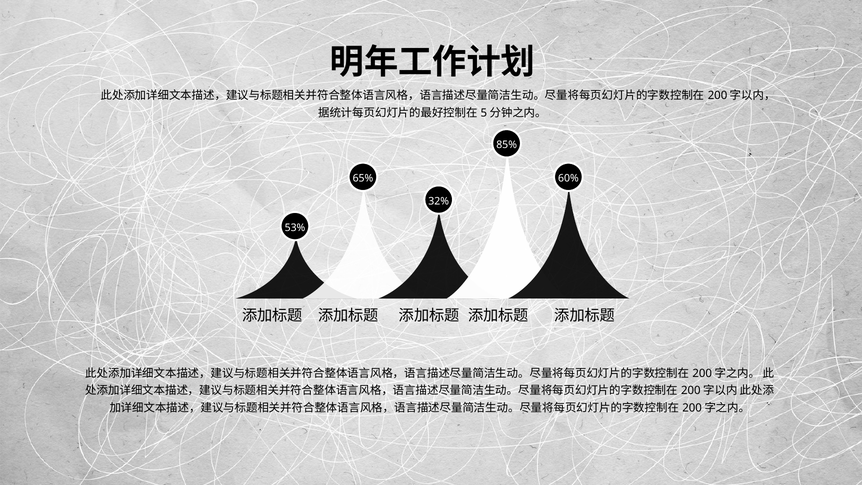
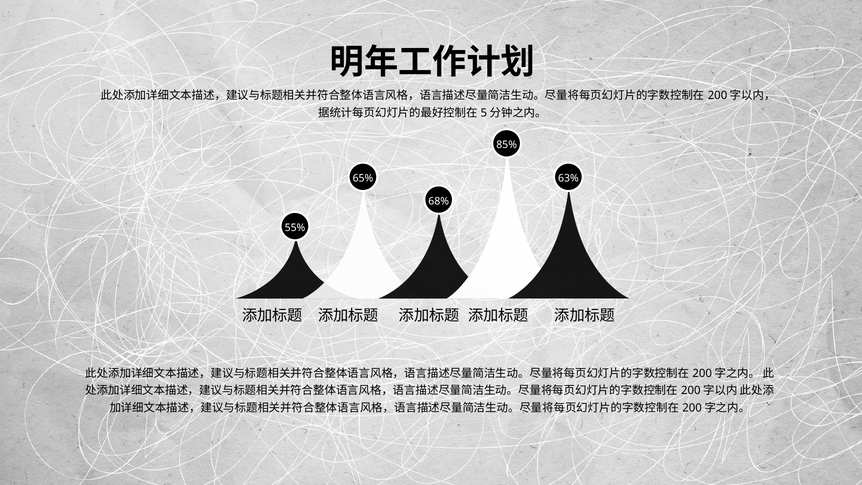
60%: 60% -> 63%
32%: 32% -> 68%
53%: 53% -> 55%
